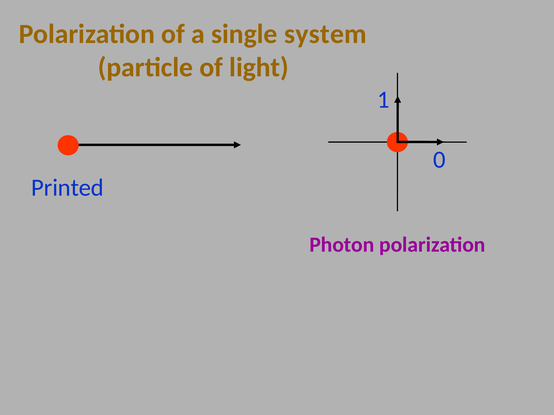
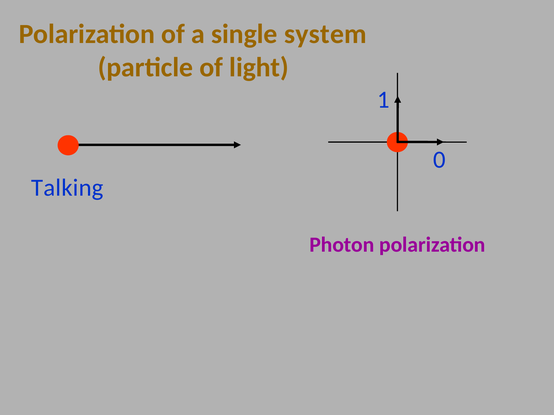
Printed: Printed -> Talking
